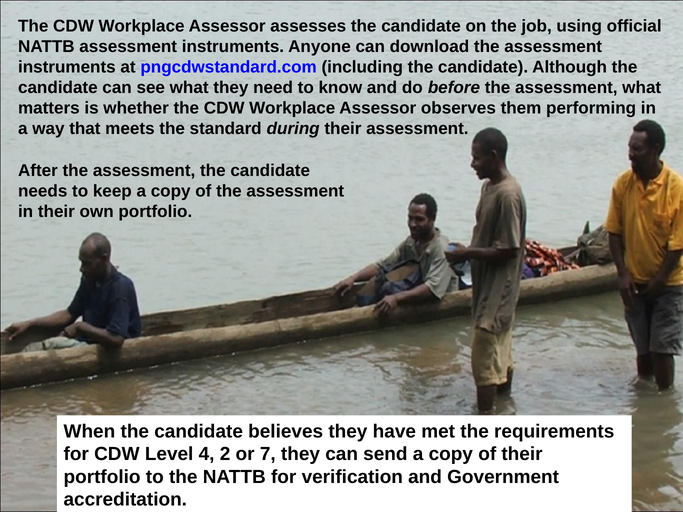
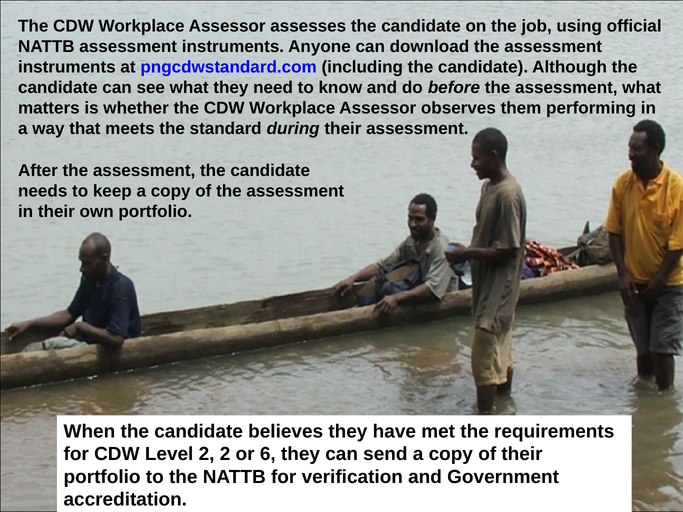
Level 4: 4 -> 2
7: 7 -> 6
